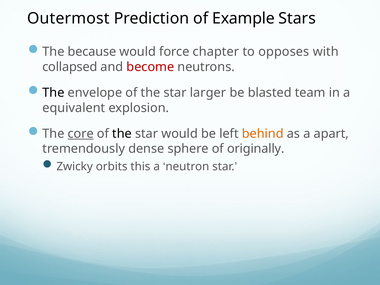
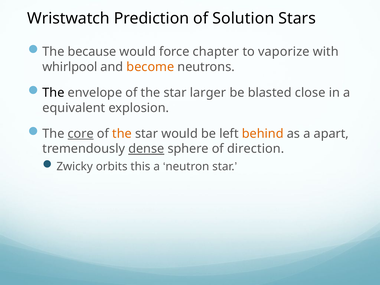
Outermost: Outermost -> Wristwatch
Example: Example -> Solution
opposes: opposes -> vaporize
collapsed: collapsed -> whirlpool
become colour: red -> orange
team: team -> close
the at (122, 134) colour: black -> orange
dense underline: none -> present
originally: originally -> direction
